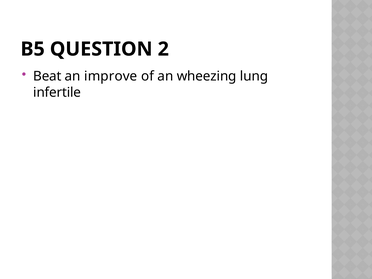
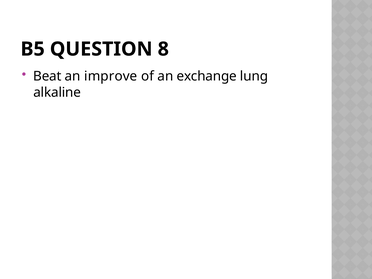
2: 2 -> 8
wheezing: wheezing -> exchange
infertile: infertile -> alkaline
